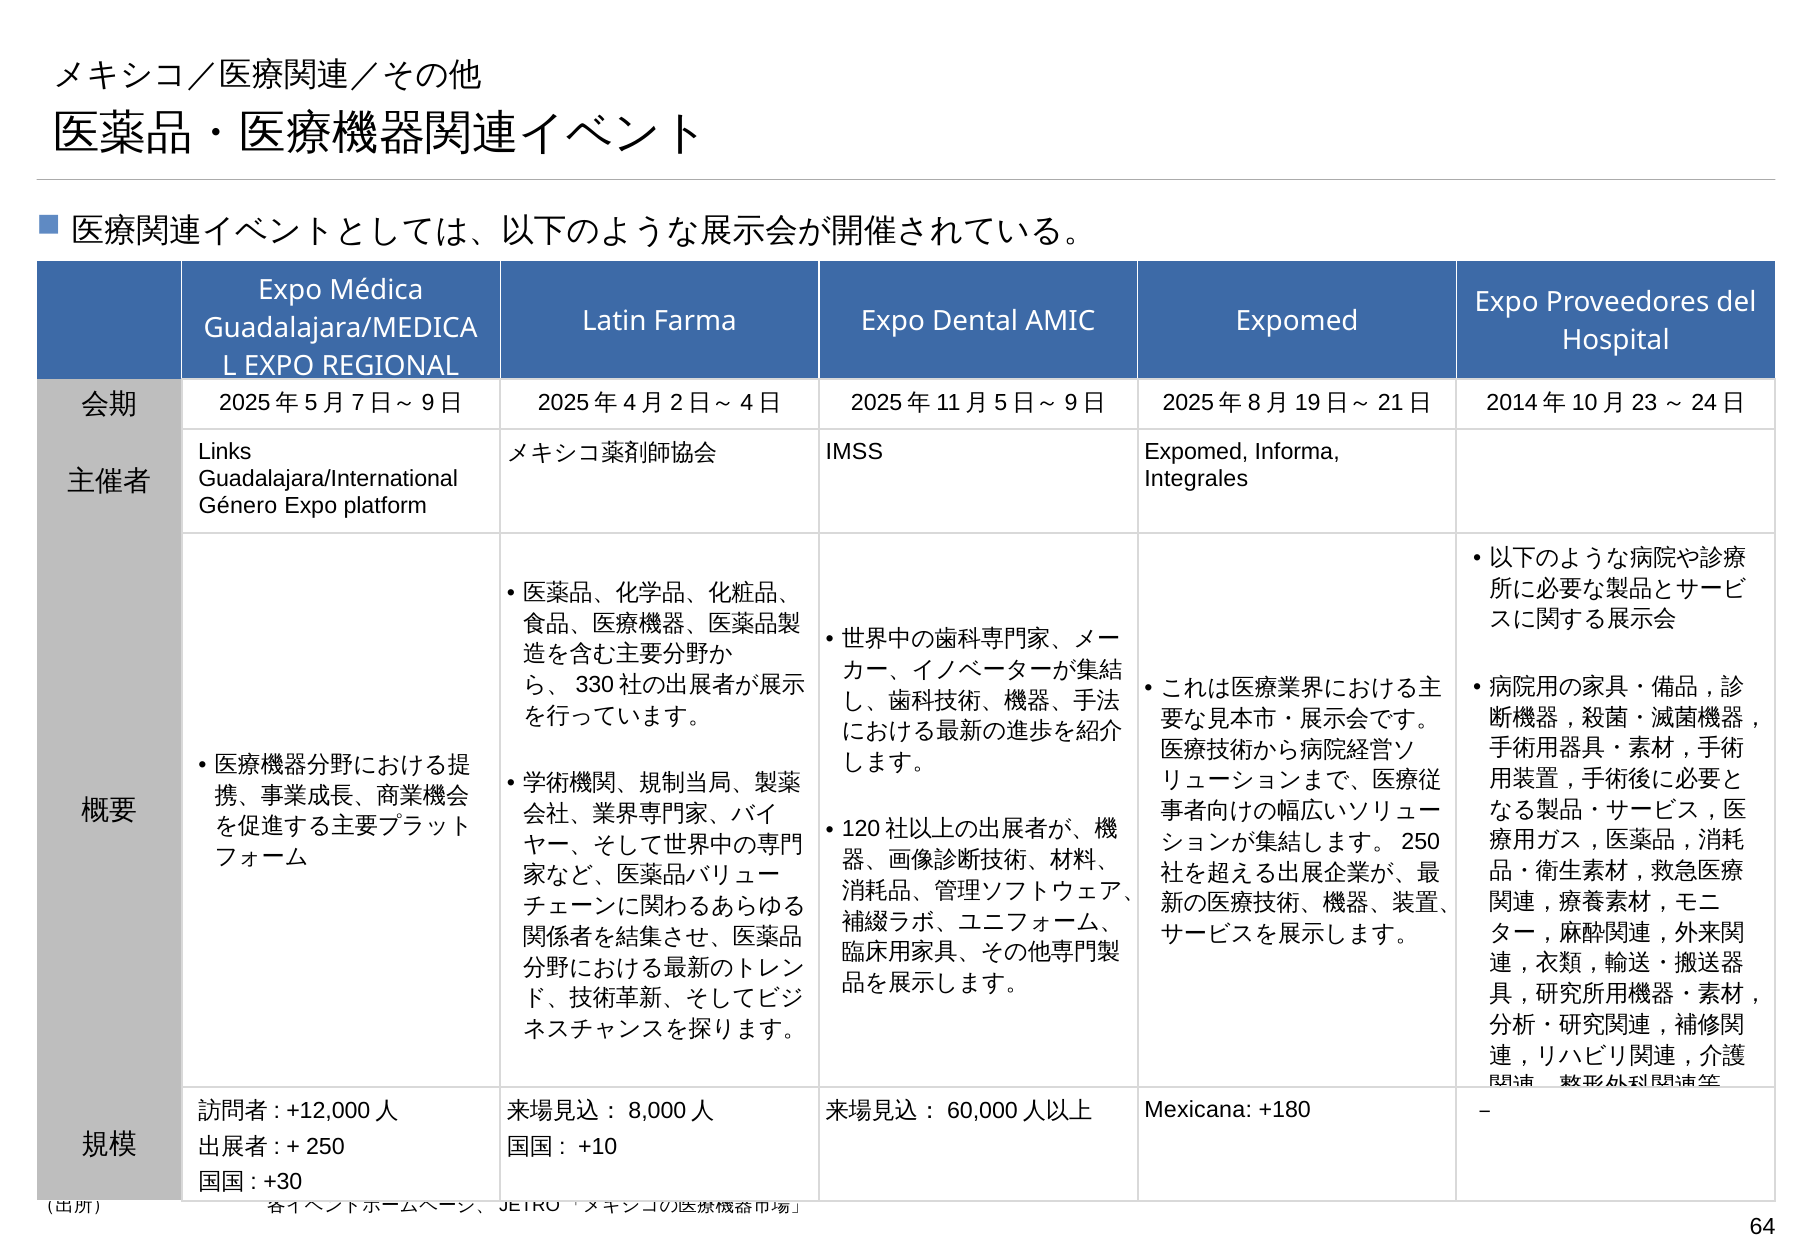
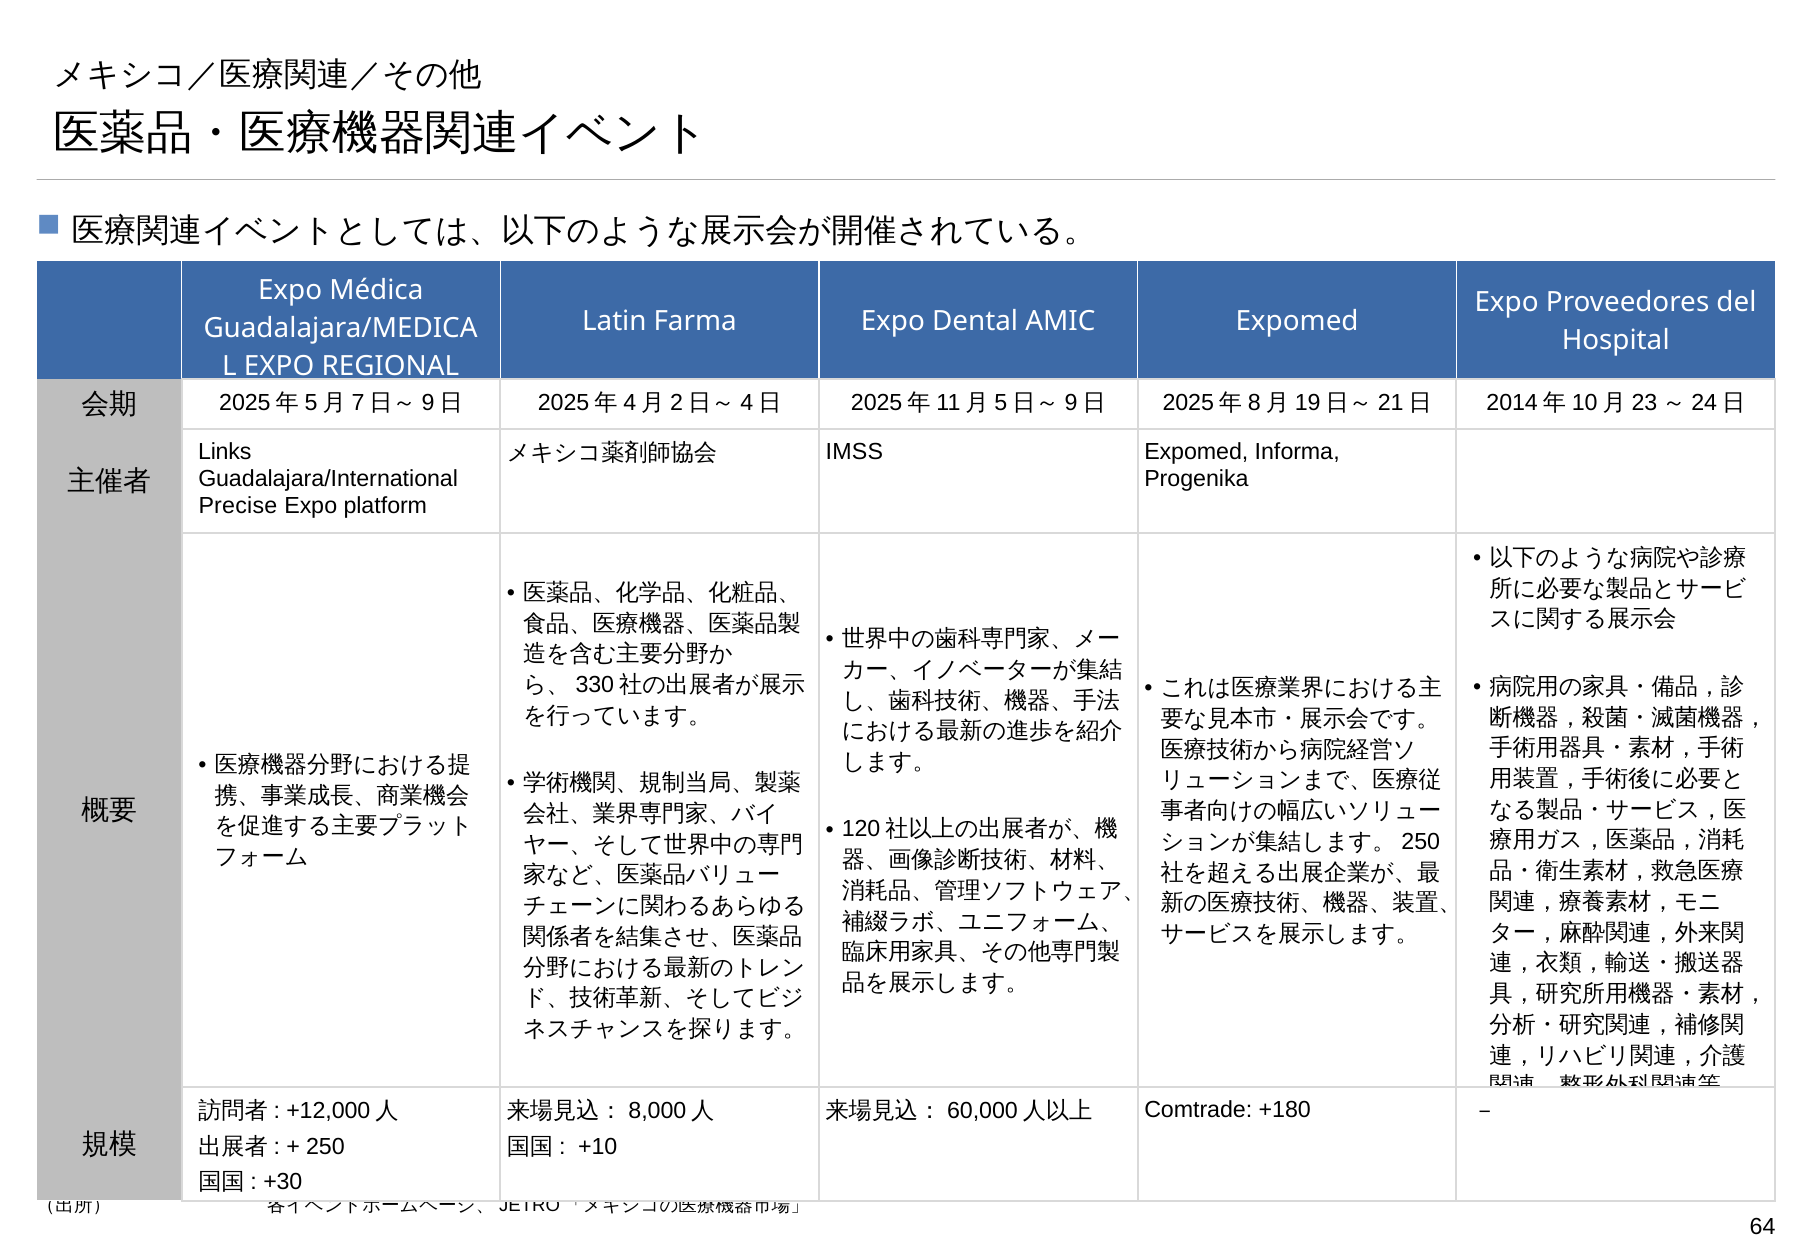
Integrales: Integrales -> Progenika
Género: Género -> Precise
Mexicana: Mexicana -> Comtrade
